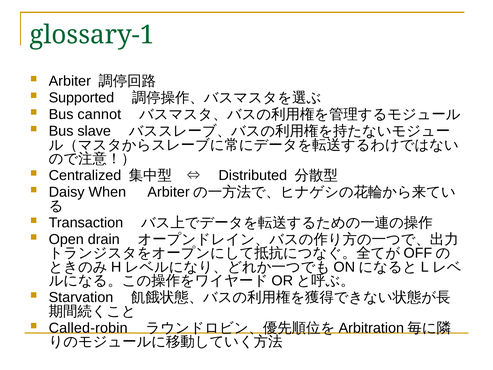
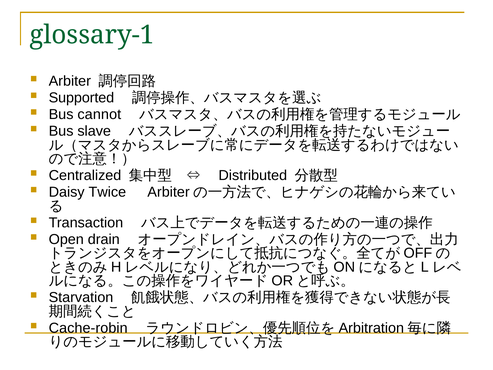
When: When -> Twice
Called-robin: Called-robin -> Cache-robin
